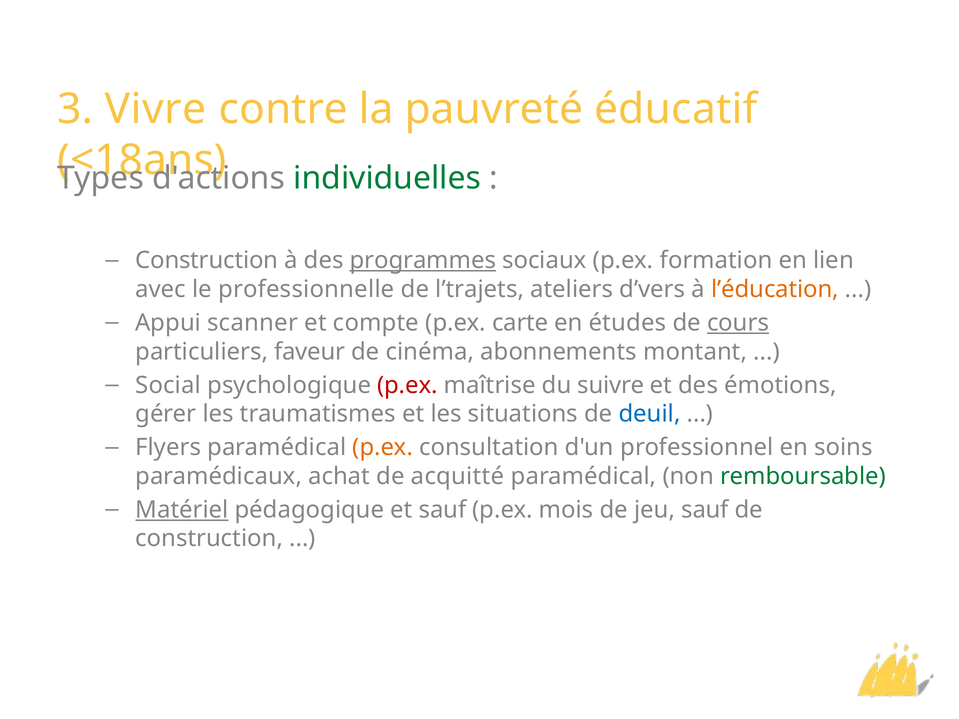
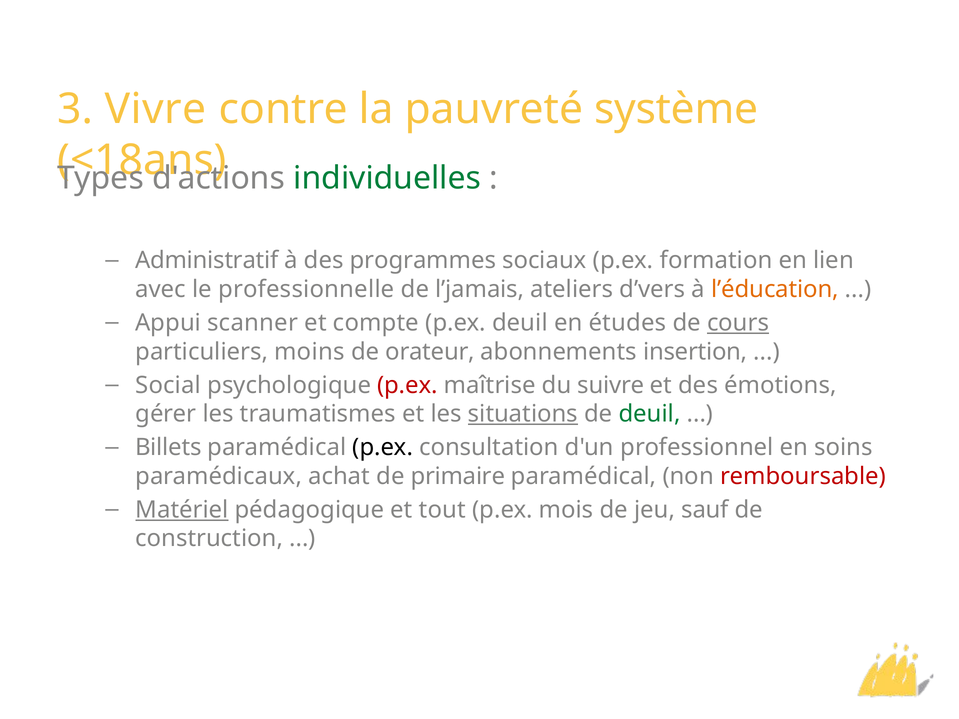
éducatif: éducatif -> système
Construction at (207, 261): Construction -> Administratif
programmes underline: present -> none
l’trajets: l’trajets -> l’jamais
p.ex carte: carte -> deuil
faveur: faveur -> moins
cinéma: cinéma -> orateur
montant: montant -> insertion
situations underline: none -> present
deuil at (650, 414) colour: blue -> green
Flyers: Flyers -> Billets
p.ex at (383, 448) colour: orange -> black
acquitté: acquitté -> primaire
remboursable colour: green -> red
et sauf: sauf -> tout
